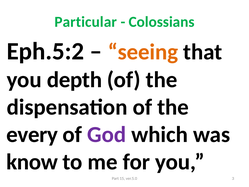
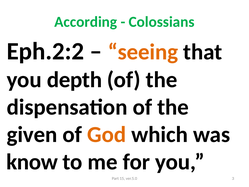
Particular: Particular -> According
Eph.5:2: Eph.5:2 -> Eph.2:2
every: every -> given
God colour: purple -> orange
